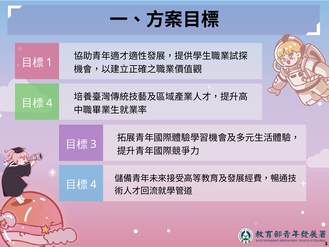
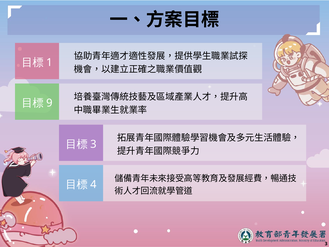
4 at (49, 103): 4 -> 9
